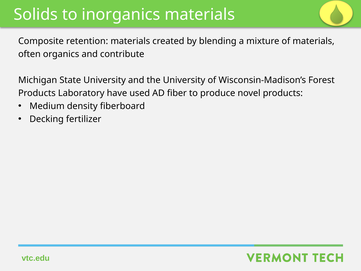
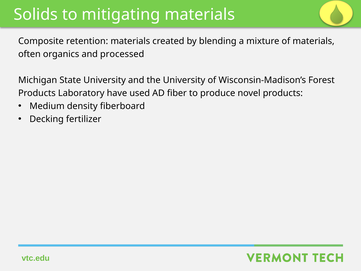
inorganics: inorganics -> mitigating
contribute: contribute -> processed
